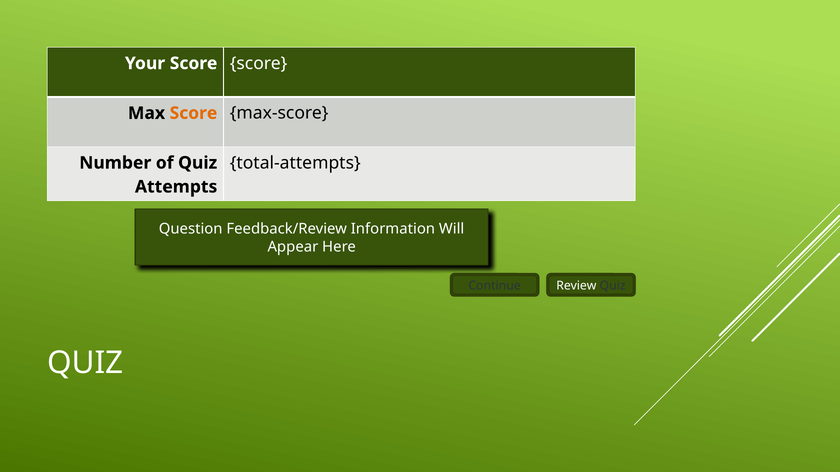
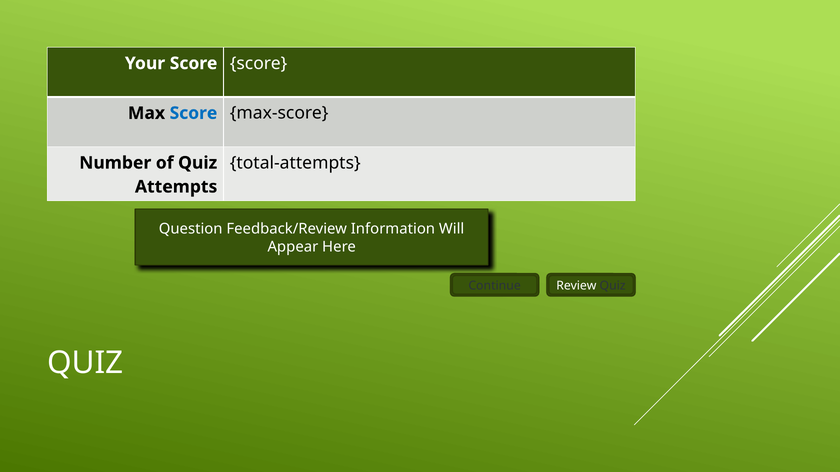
Score at (193, 113) colour: orange -> blue
